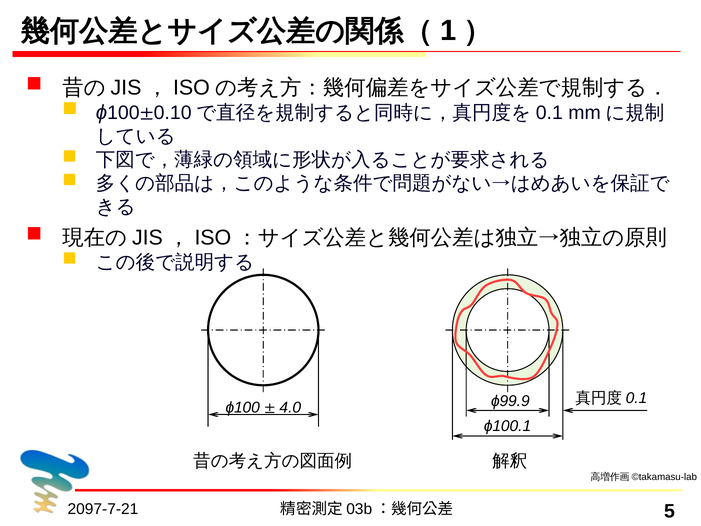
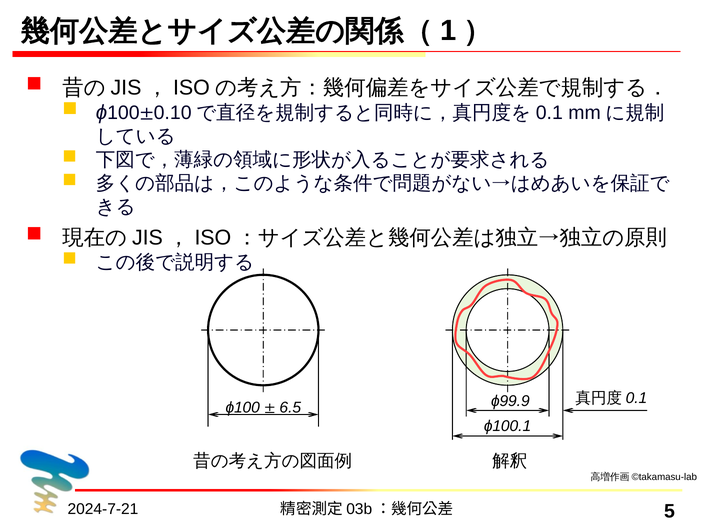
4.0: 4.0 -> 6.5
2097-7-21: 2097-7-21 -> 2024-7-21
